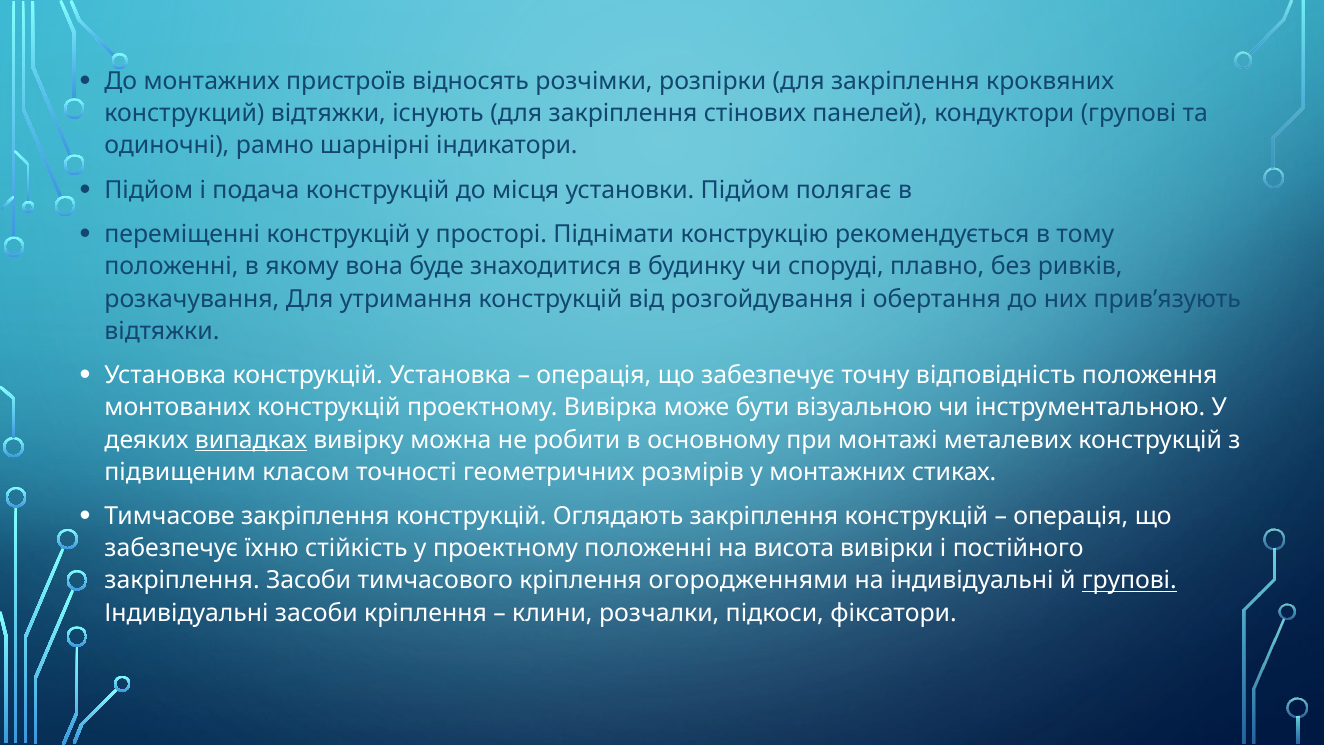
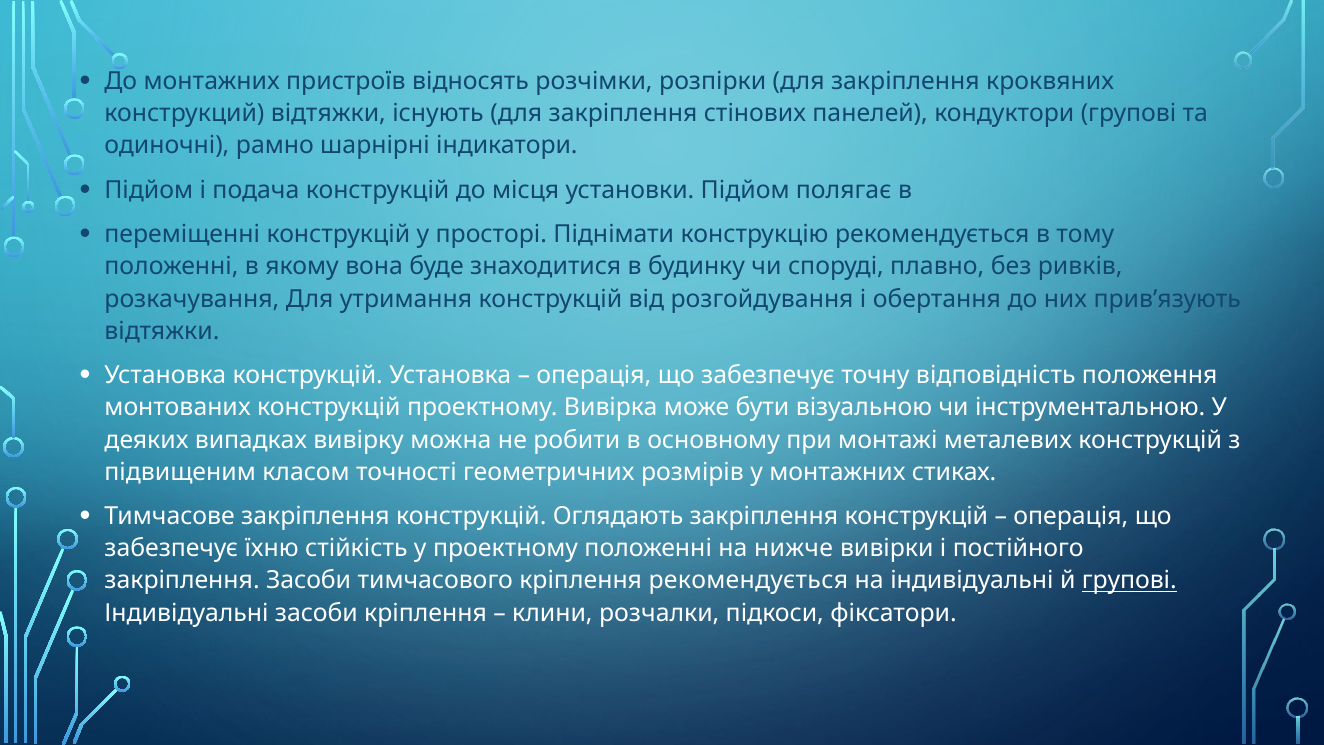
випадках underline: present -> none
висота: висота -> нижче
кріплення огородженнями: огородженнями -> рекомендується
